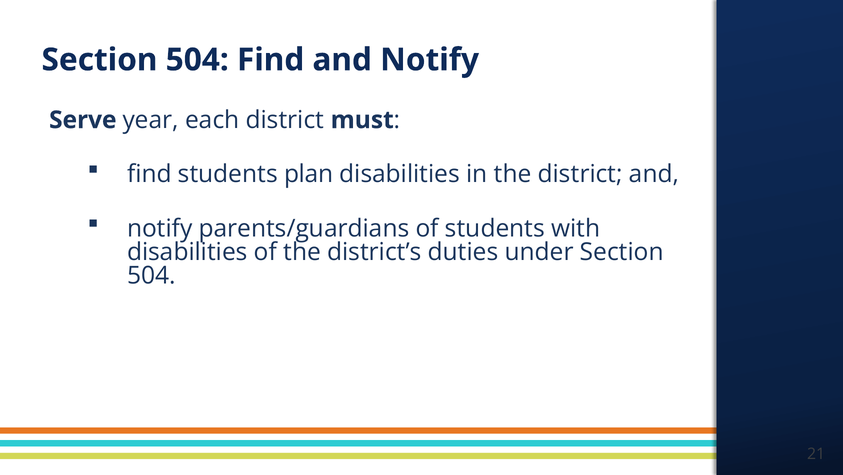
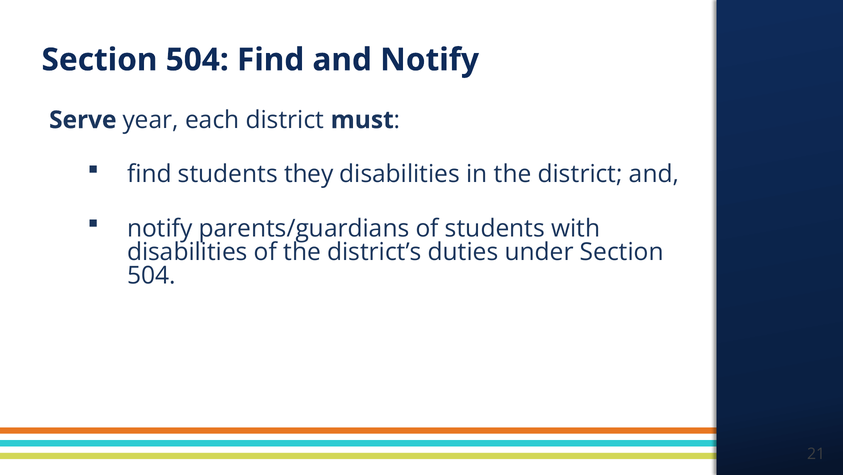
plan: plan -> they
